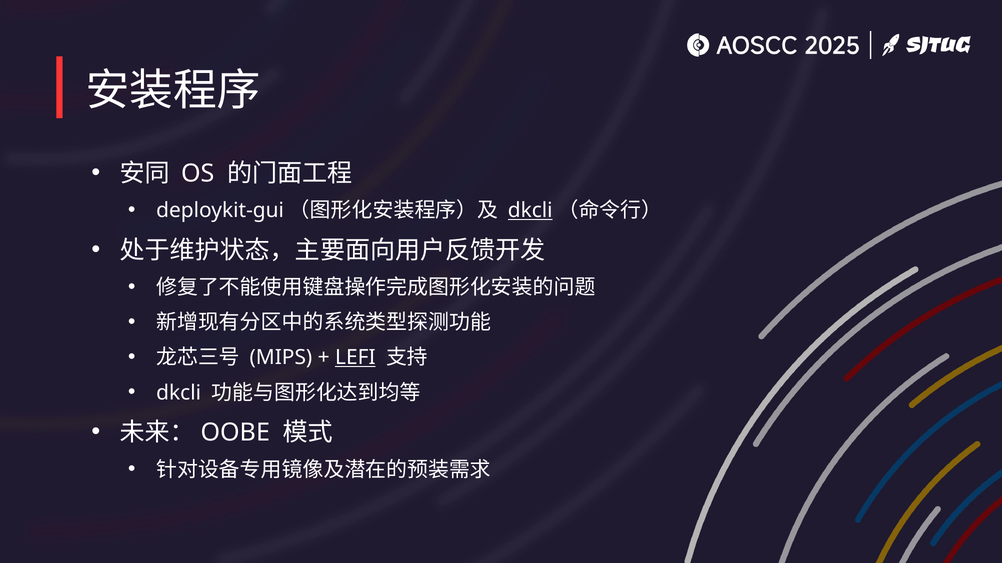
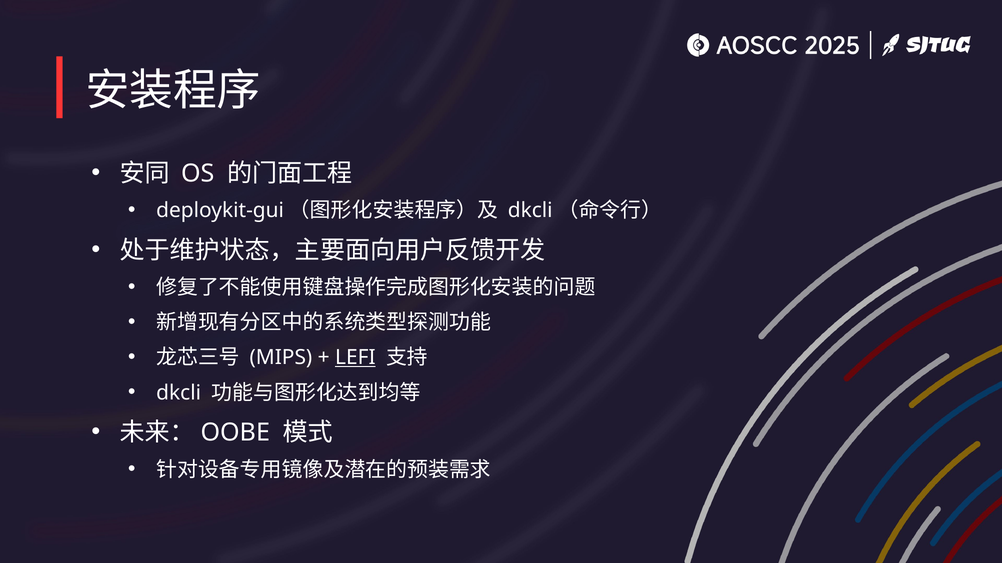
dkcli at (530, 211) underline: present -> none
